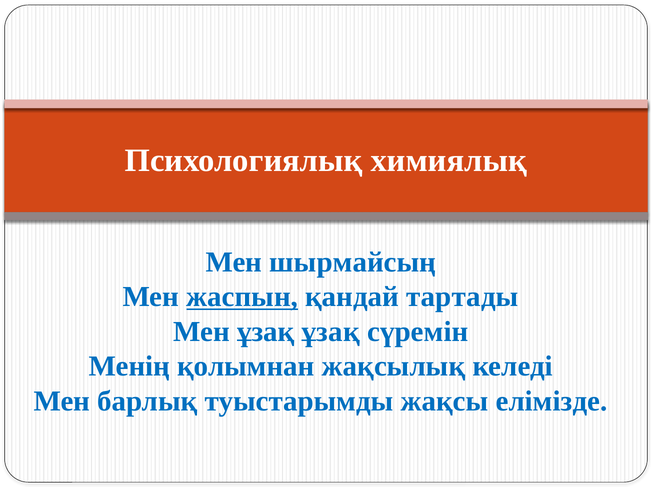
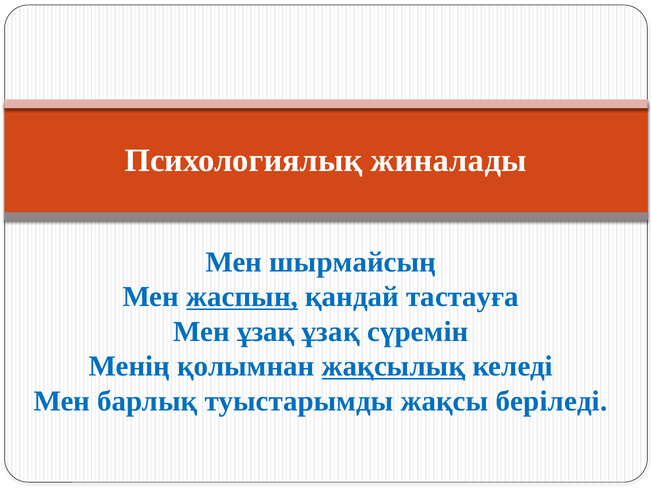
химиялық: химиялық -> жиналады
тартады: тартады -> тастауға
жақсылық underline: none -> present
елімізде: елімізде -> беріледі
